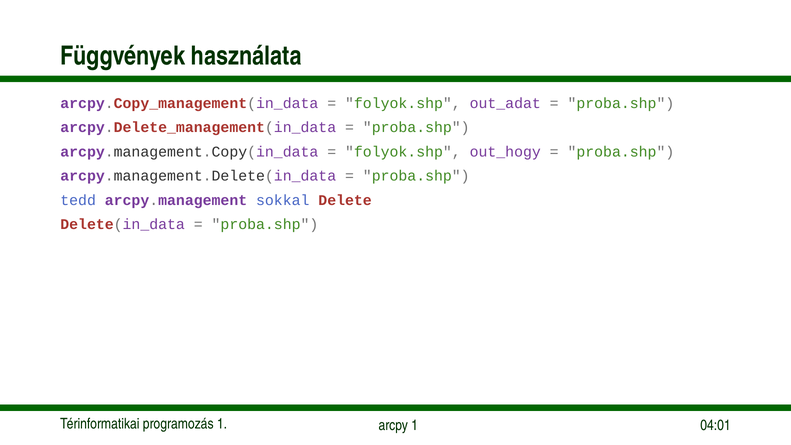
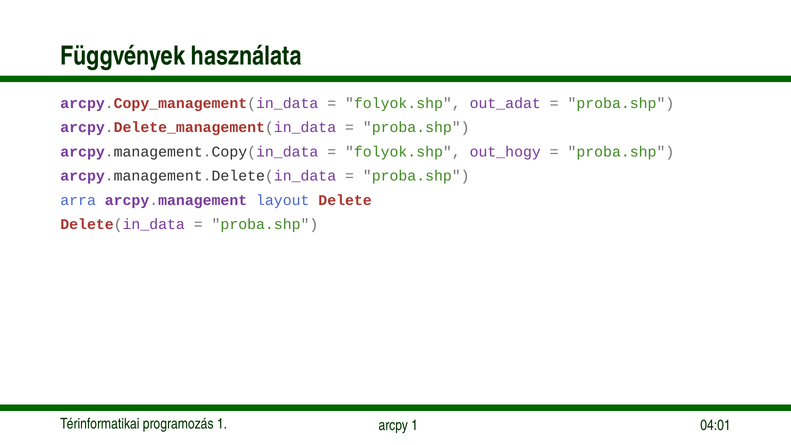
tedd: tedd -> arra
sokkal: sokkal -> layout
